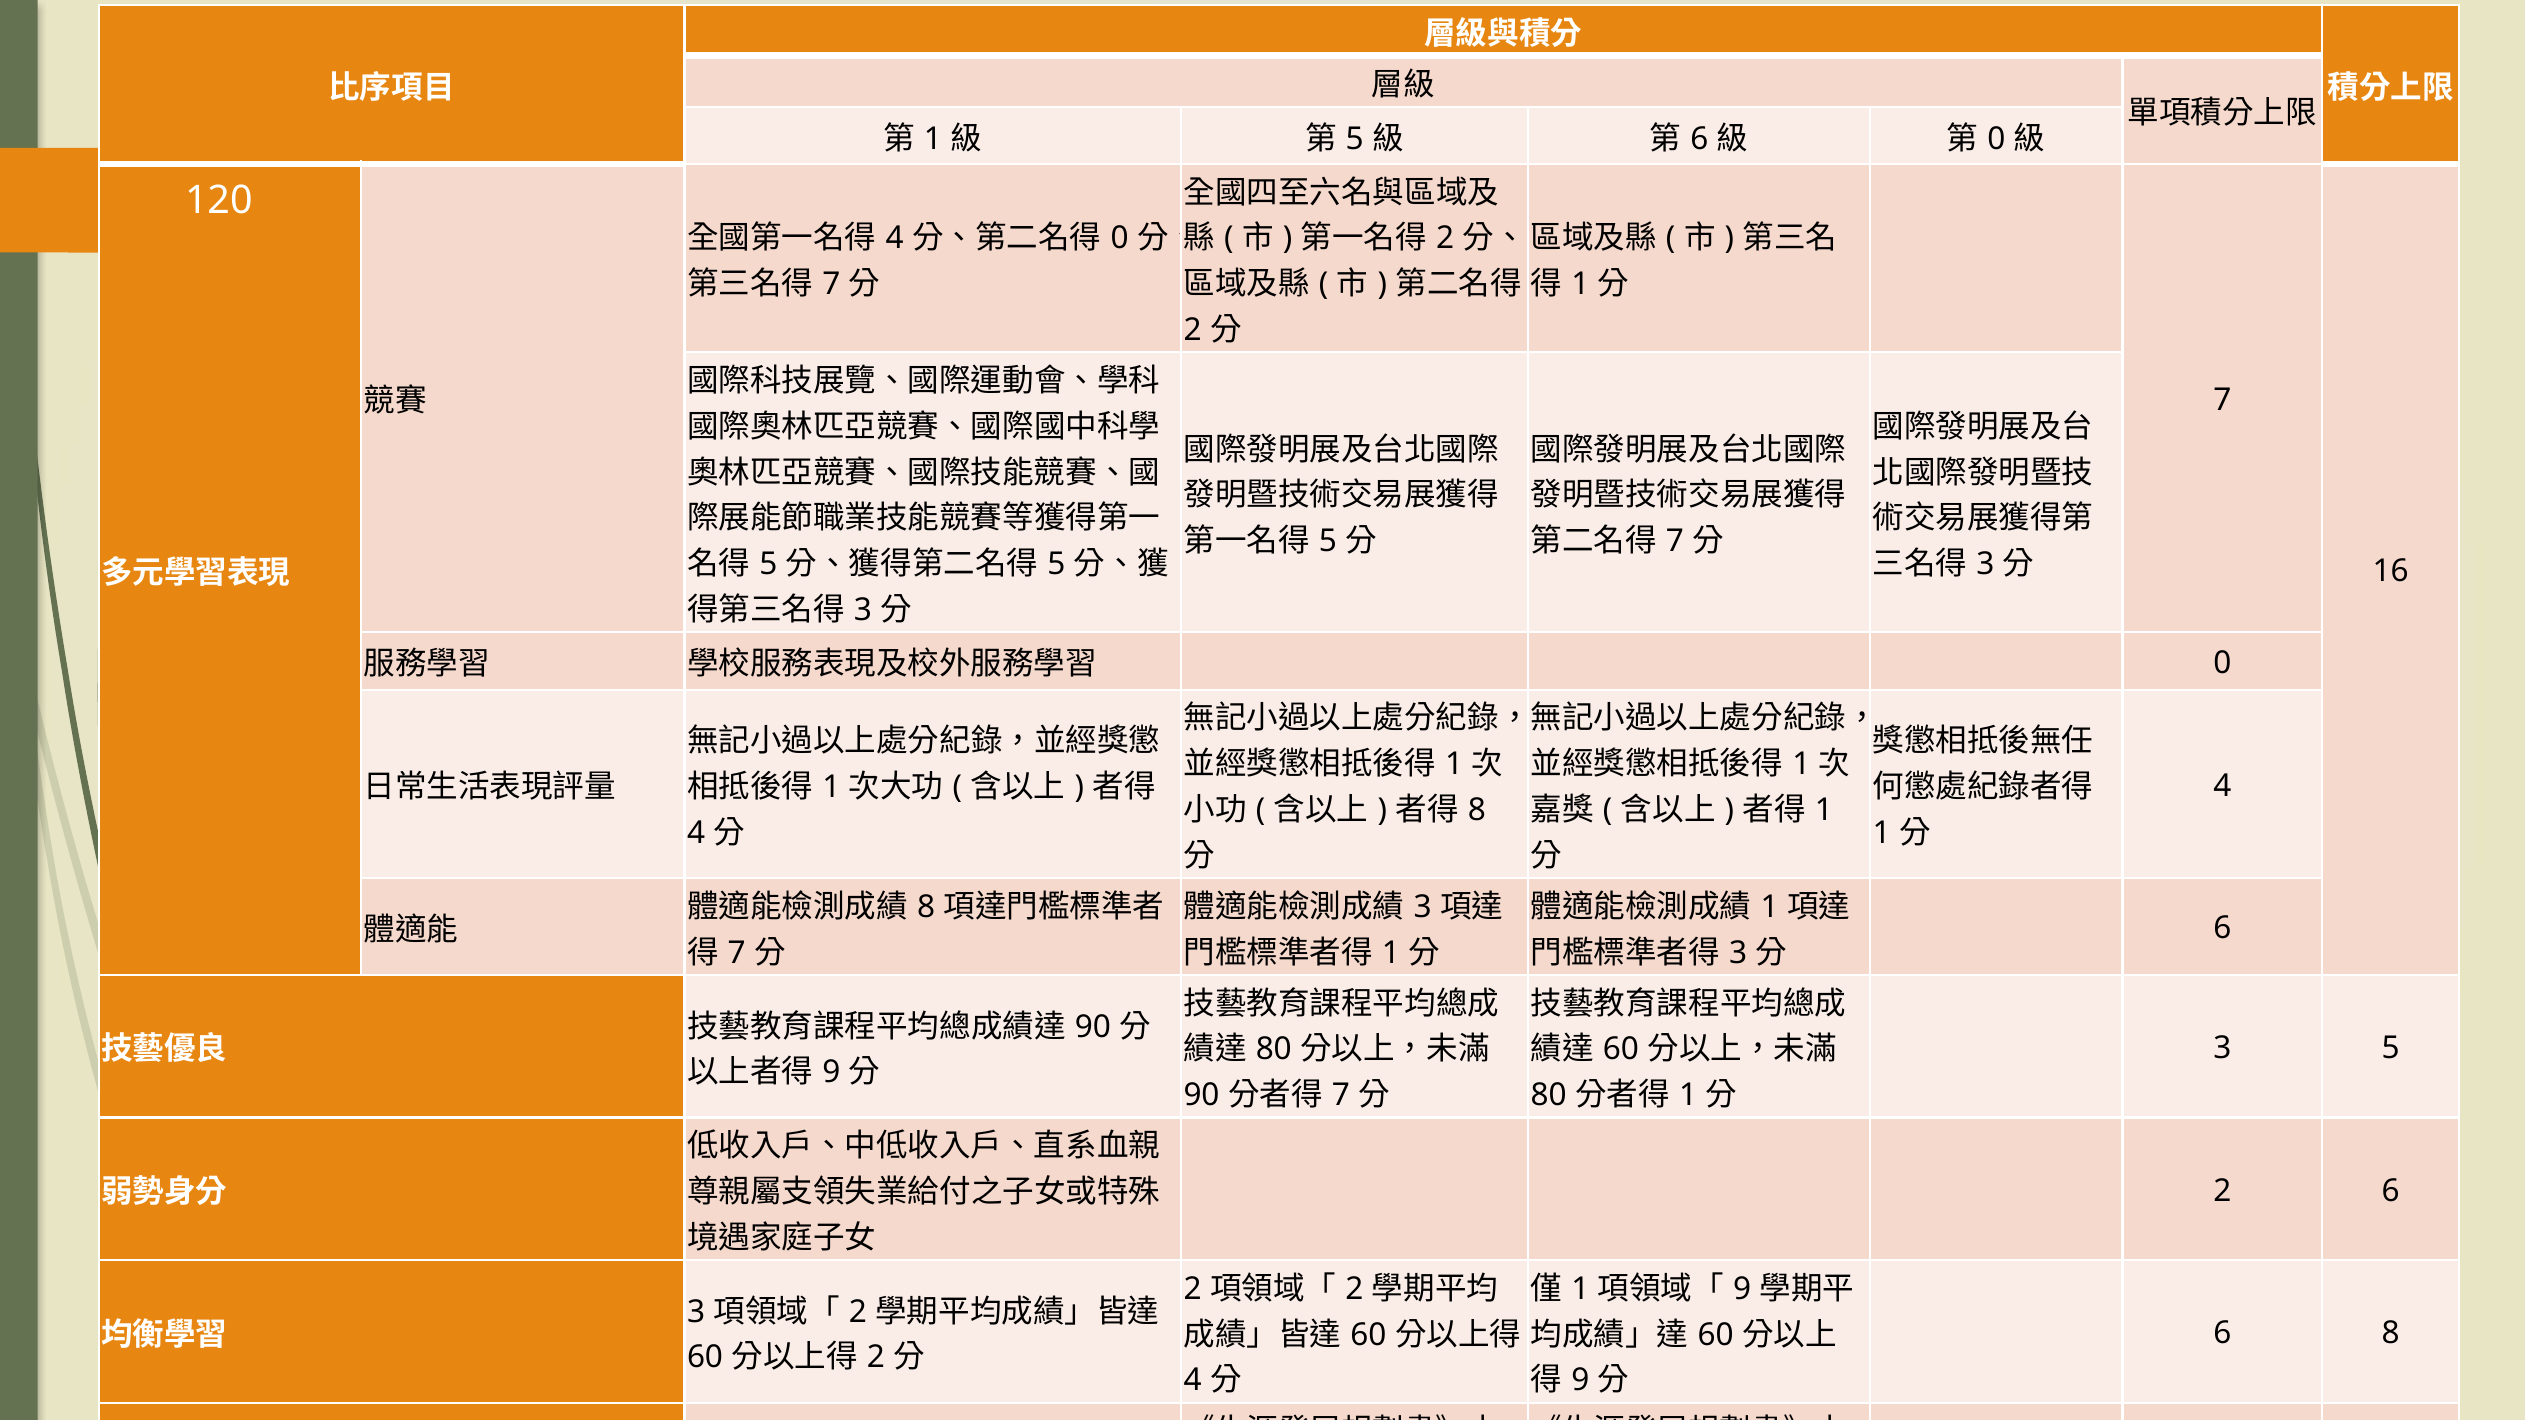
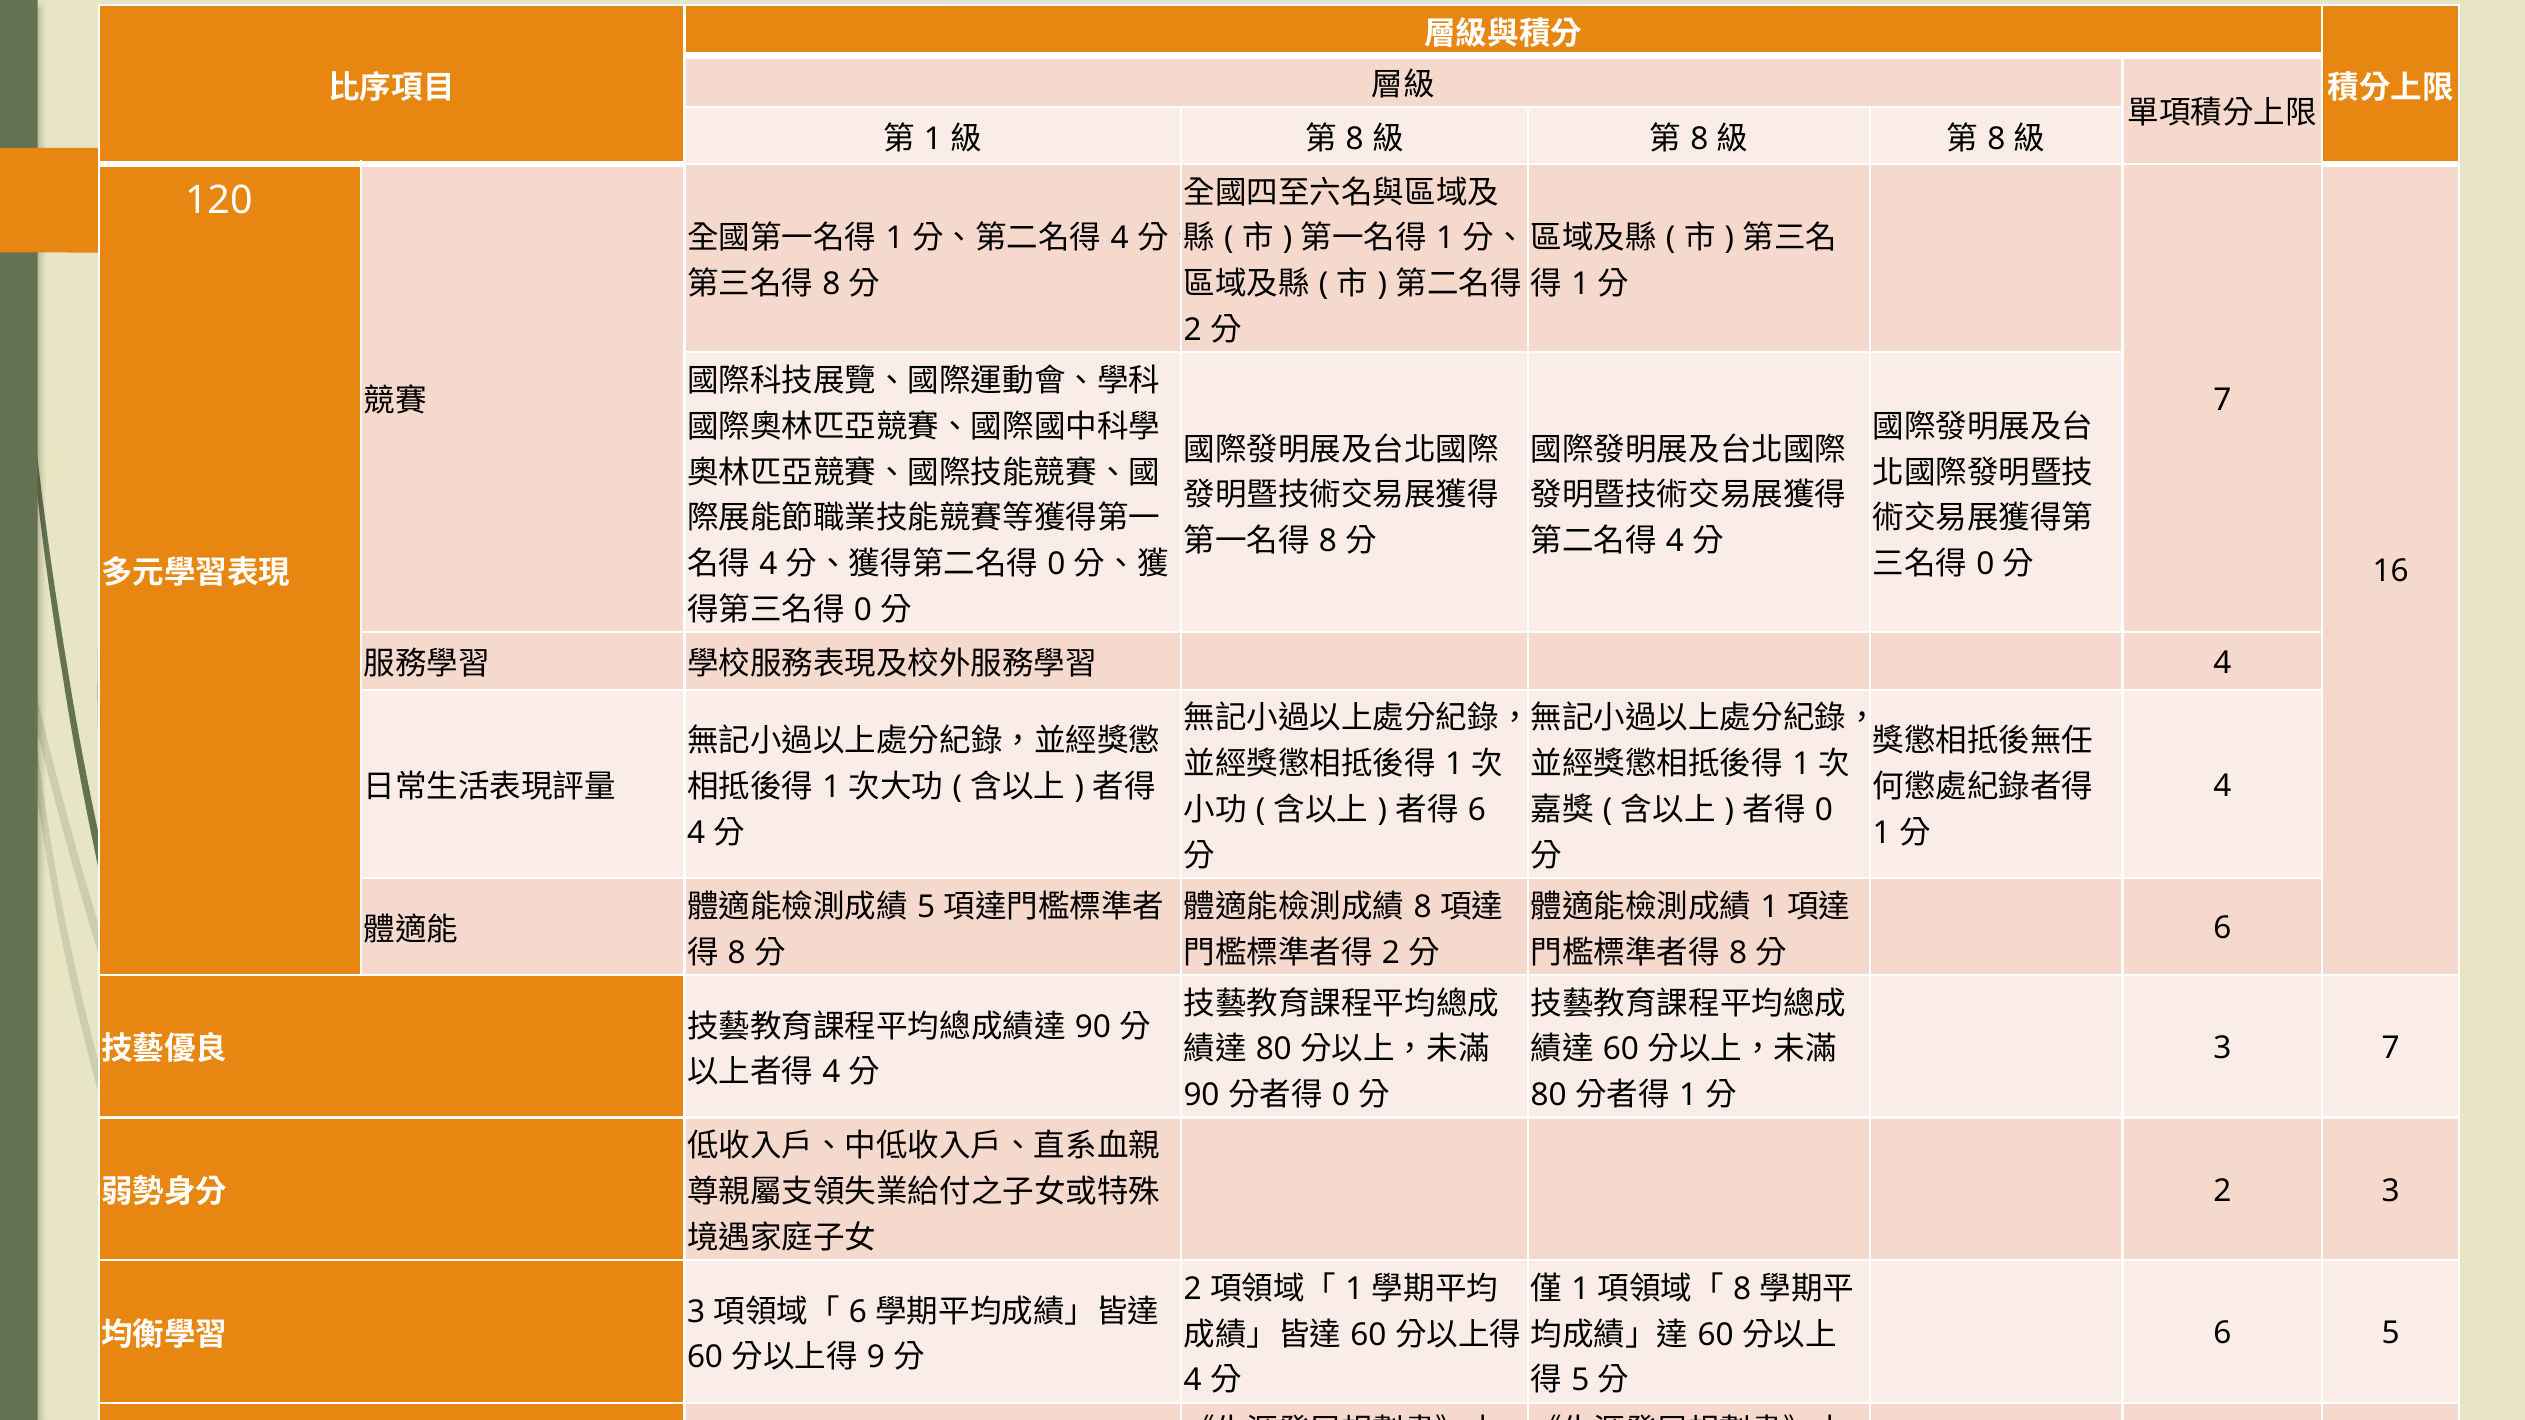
5 at (1355, 139): 5 -> 8
6 at (1699, 139): 6 -> 8
0 at (1996, 139): 0 -> 8
4 at (895, 239): 4 -> 1
0 at (1120, 239): 0 -> 4
2 at (1445, 239): 2 -> 1
7 at (831, 284): 7 -> 8
5 at (1328, 541): 5 -> 8
7 at (1675, 541): 7 -> 4
5 at (768, 564): 5 -> 4
5 at (1056, 564): 5 -> 0
3 at (1985, 564): 3 -> 0
3 at (863, 610): 3 -> 0
0 at (2222, 663): 0 -> 4
8 at (1477, 810): 8 -> 6
1 at (1824, 810): 1 -> 0
8 at (926, 907): 8 -> 5
3 at (1423, 907): 3 -> 8
7 at (737, 953): 7 -> 8
1 at (1391, 953): 1 -> 2
3 at (1738, 953): 3 -> 8
3 5: 5 -> 7
9 at (831, 1073): 9 -> 4
7 at (1341, 1095): 7 -> 0
2 6: 6 -> 3
9 at (1742, 1289): 9 -> 8
2 at (1354, 1289): 2 -> 1
2 at (858, 1312): 2 -> 6
6 8: 8 -> 5
2 at (876, 1358): 2 -> 9
9 at (1580, 1381): 9 -> 5
